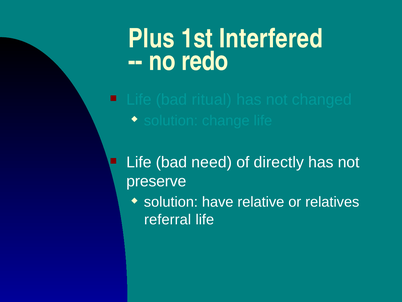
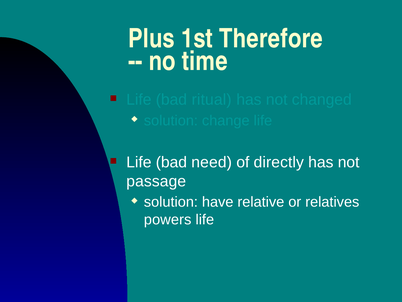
Interfered: Interfered -> Therefore
redo: redo -> time
preserve: preserve -> passage
referral: referral -> powers
